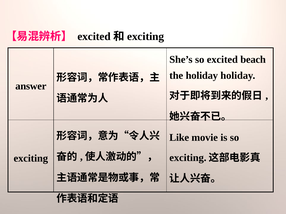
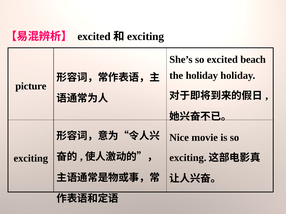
answer: answer -> picture
Like: Like -> Nice
